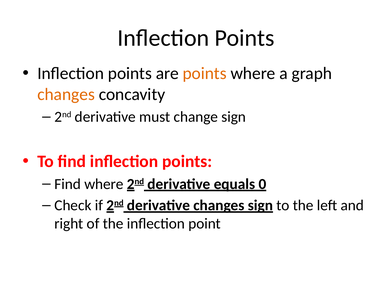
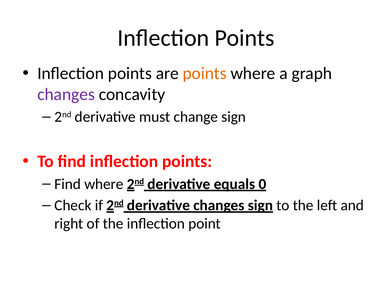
changes at (66, 94) colour: orange -> purple
